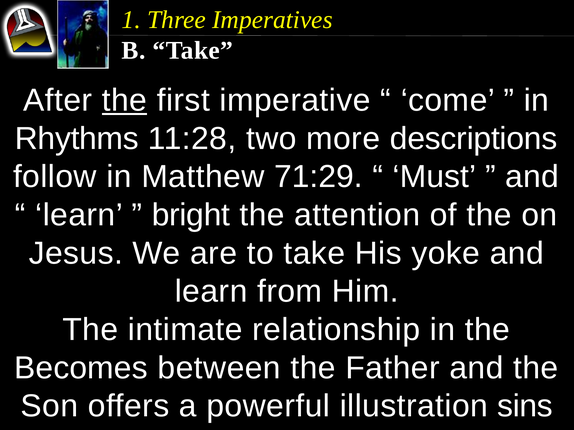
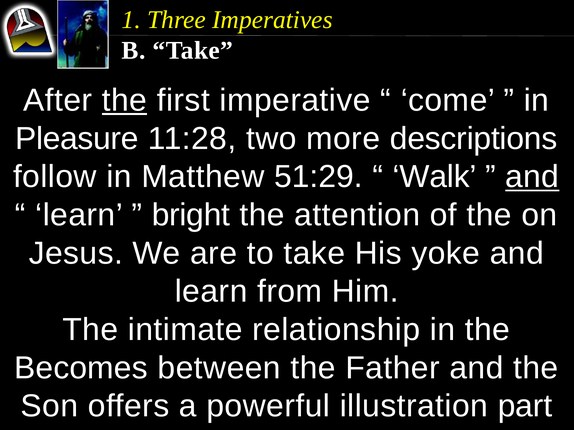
Rhythms: Rhythms -> Pleasure
71:29: 71:29 -> 51:29
Must: Must -> Walk
and at (532, 177) underline: none -> present
sins: sins -> part
